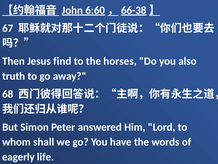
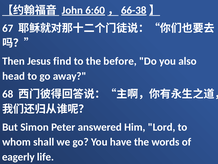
horses: horses -> before
truth: truth -> head
